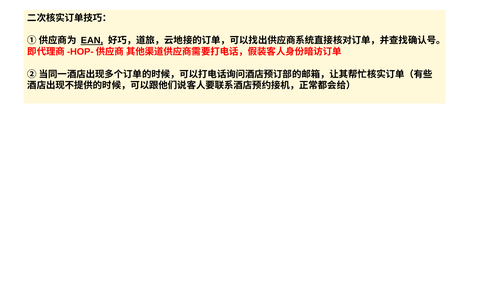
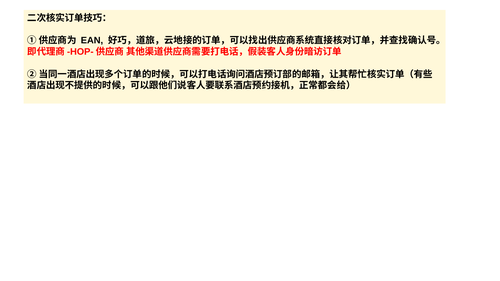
EAN underline: present -> none
